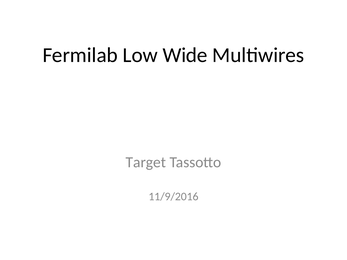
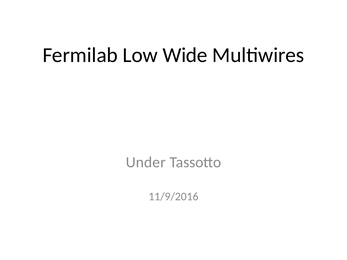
Target: Target -> Under
